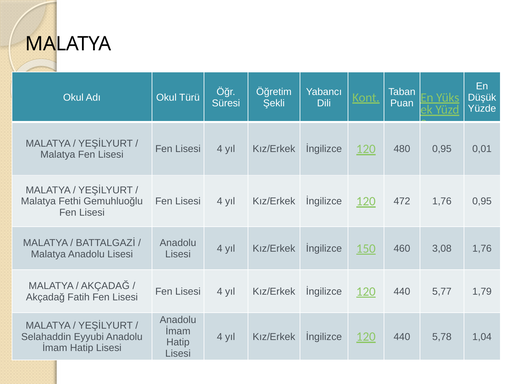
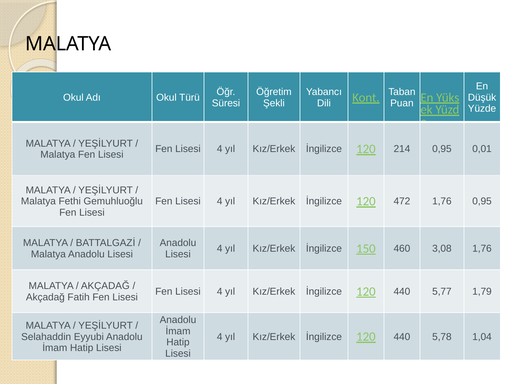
480: 480 -> 214
